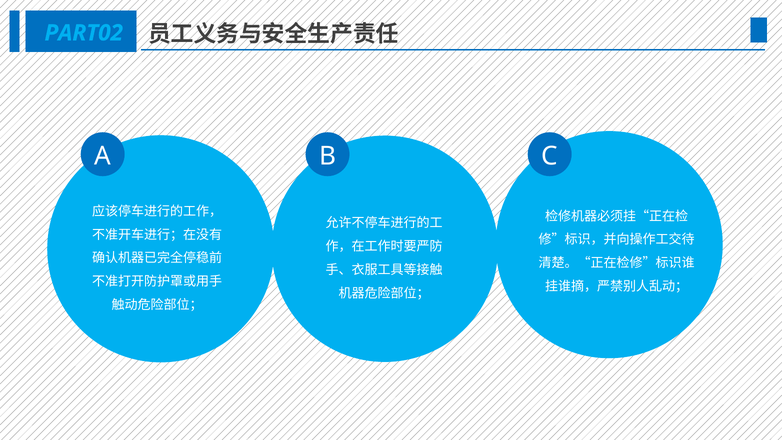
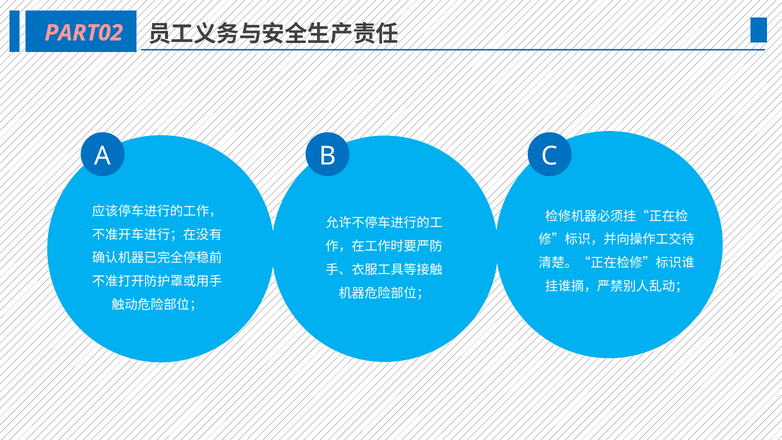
PART02 colour: light blue -> pink
